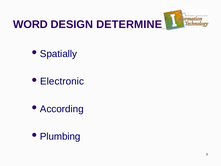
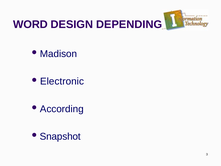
DETERMINE: DETERMINE -> DEPENDING
Spatially: Spatially -> Madison
Plumbing: Plumbing -> Snapshot
